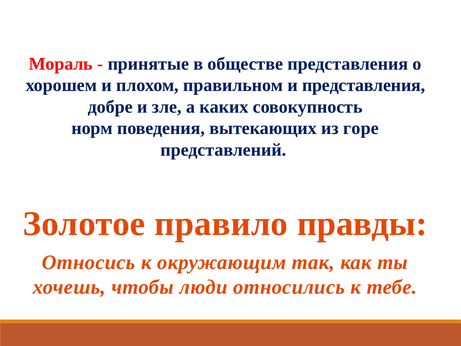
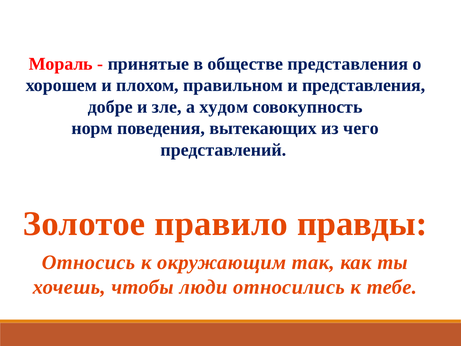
каких: каких -> худом
горе: горе -> чего
